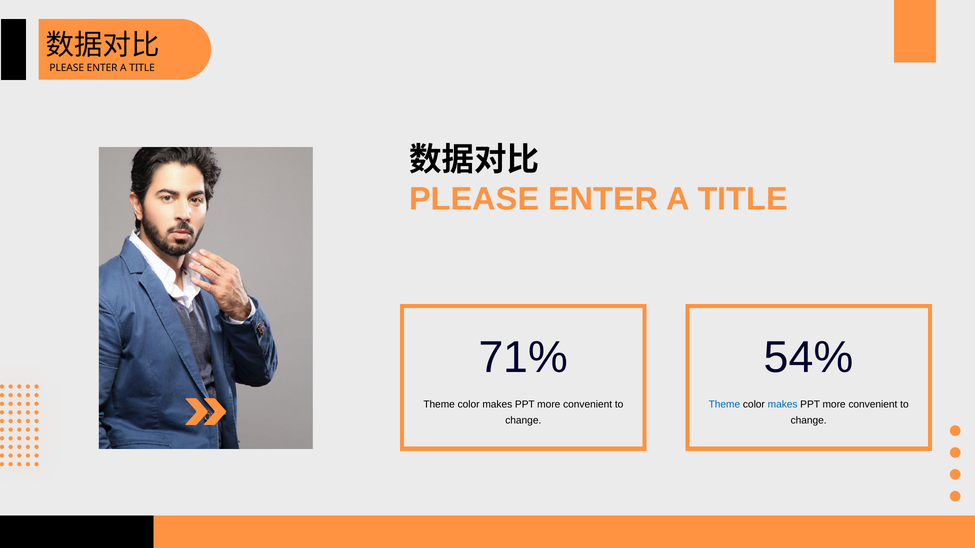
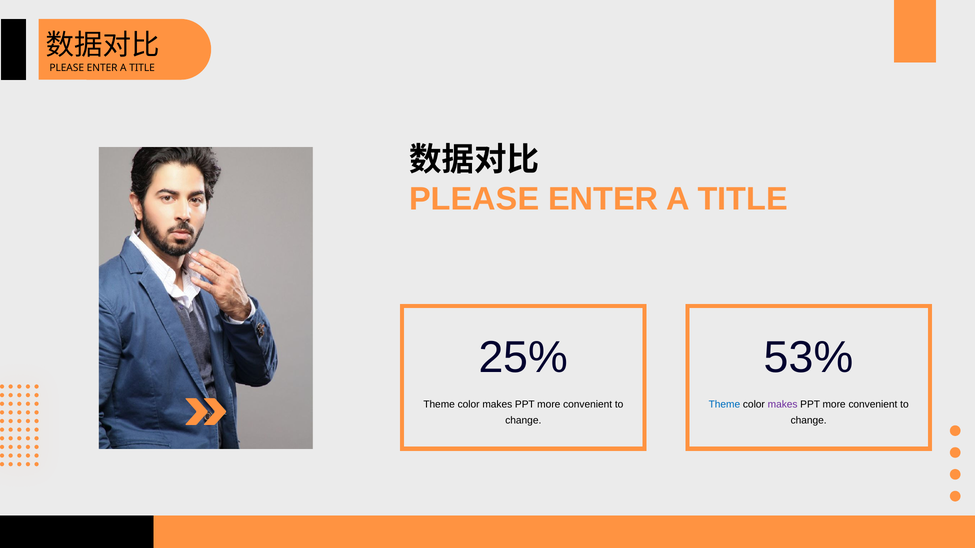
71%: 71% -> 25%
54%: 54% -> 53%
makes at (783, 405) colour: blue -> purple
